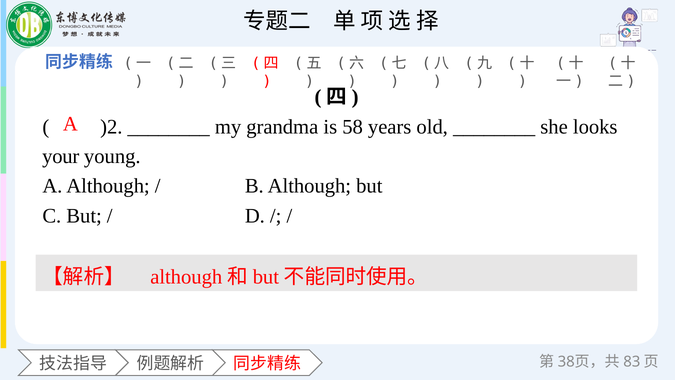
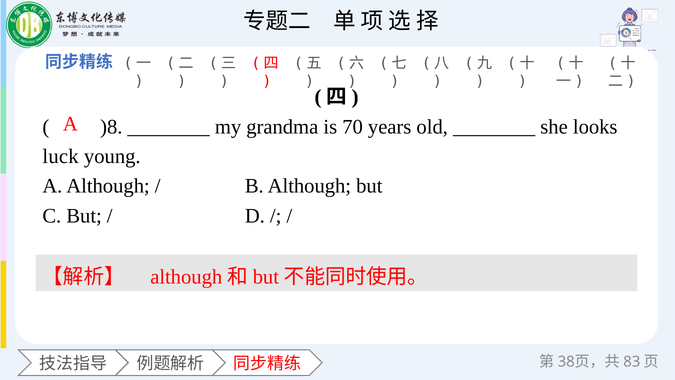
)2: )2 -> )8
58: 58 -> 70
your: your -> luck
